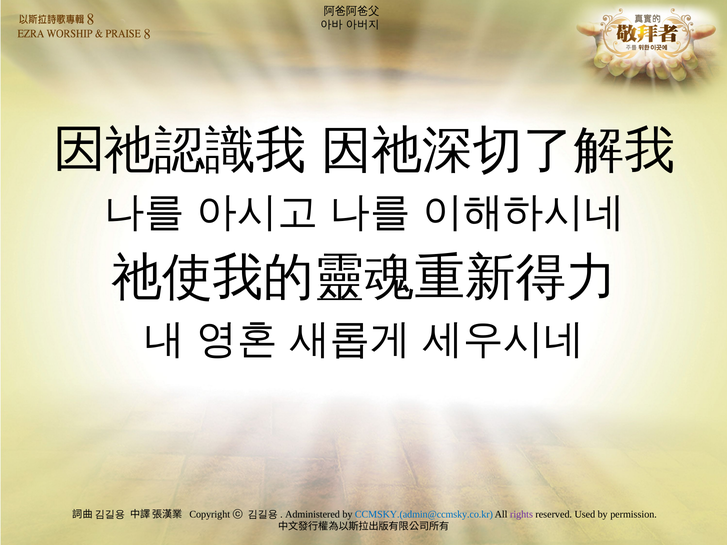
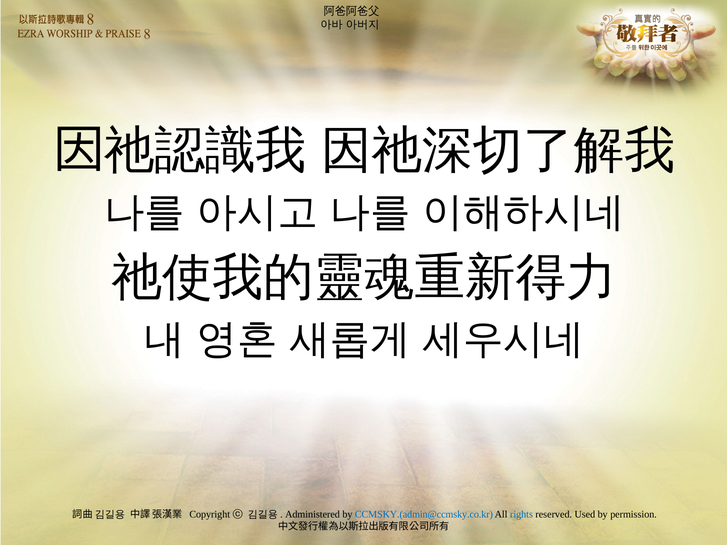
rights colour: purple -> blue
